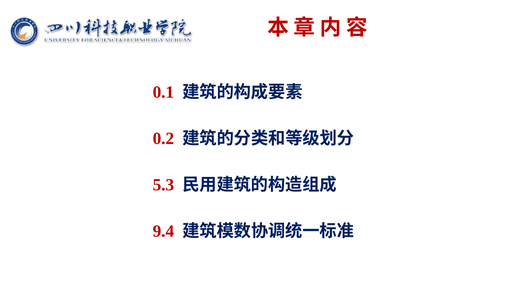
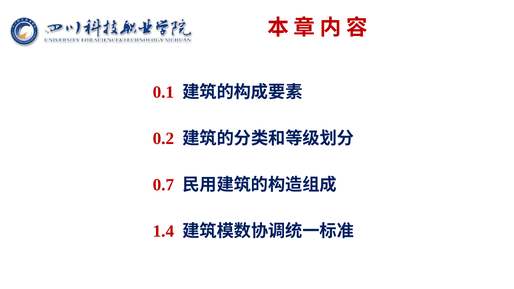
5.3: 5.3 -> 0.7
9.4: 9.4 -> 1.4
